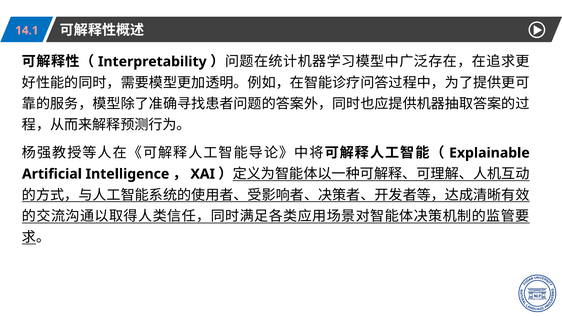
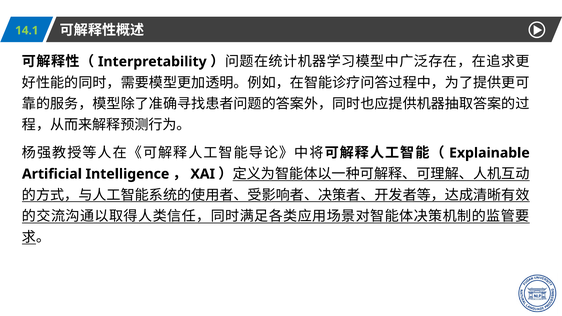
14.1 colour: pink -> light green
